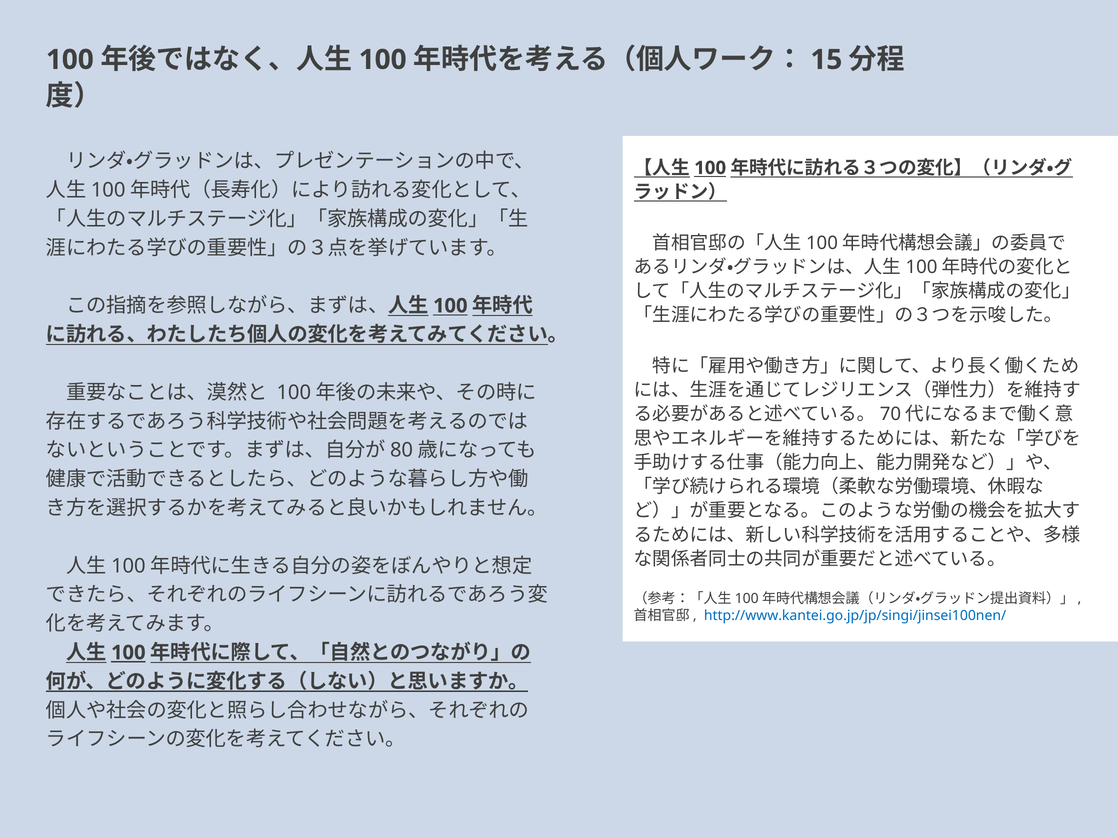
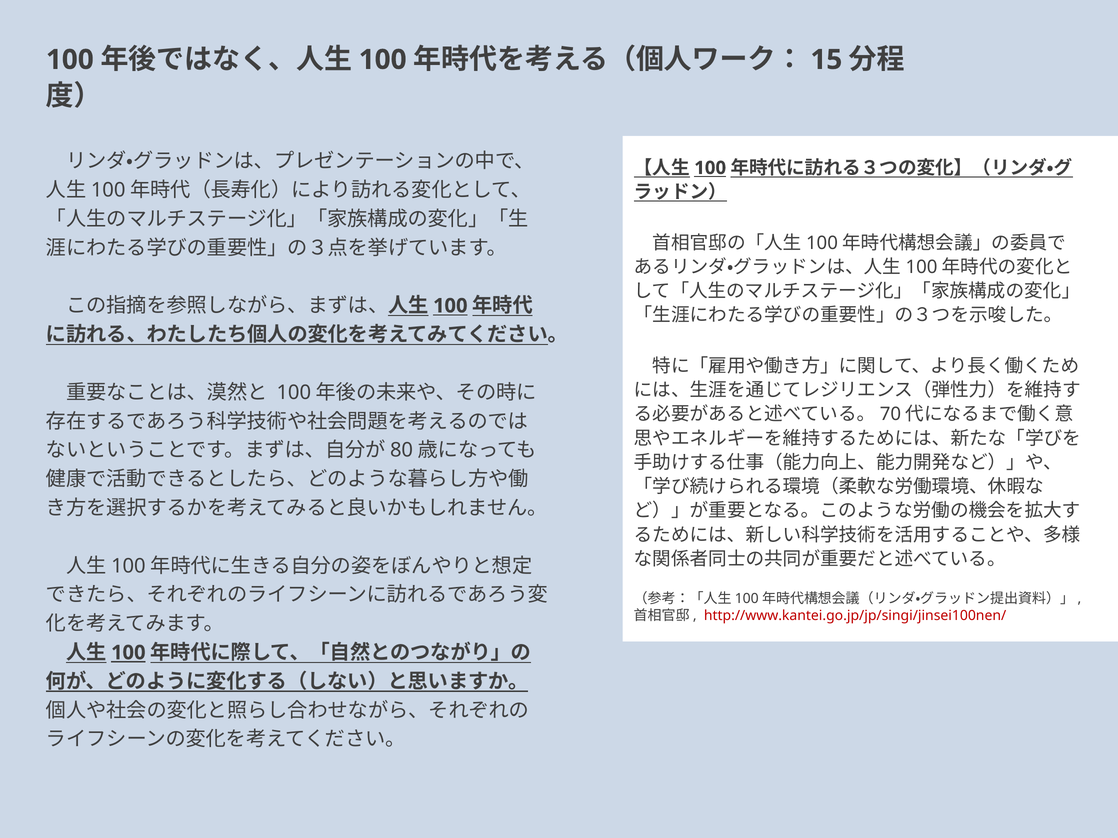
http://www.kantei.go.jp/jp/singi/jinsei100nen/ colour: blue -> red
